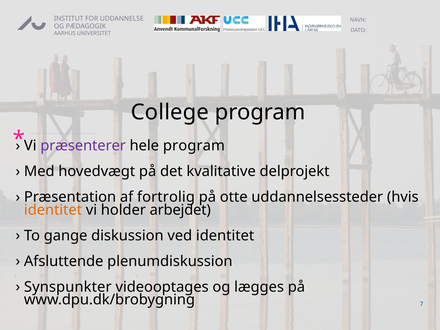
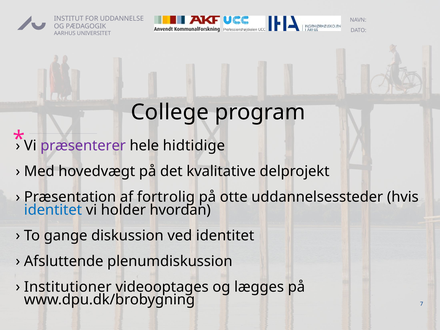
hele program: program -> hidtidige
identitet at (53, 210) colour: orange -> blue
arbejdet: arbejdet -> hvordan
Synspunkter: Synspunkter -> Institutioner
